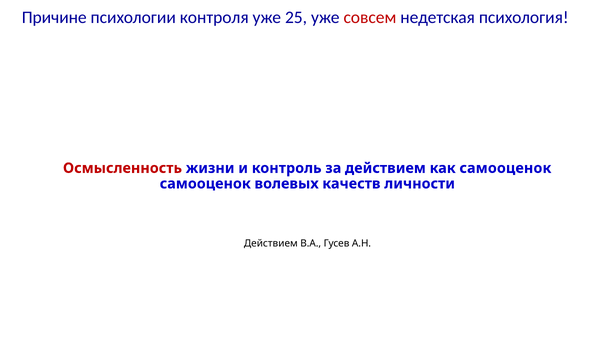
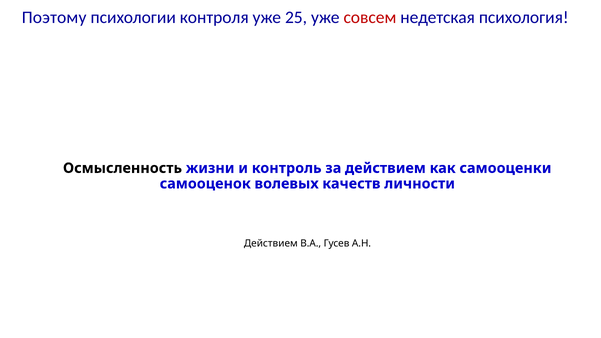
Причине: Причине -> Поэтому
Осмысленность colour: red -> black
как самооценок: самооценок -> самооценки
